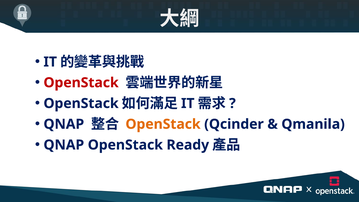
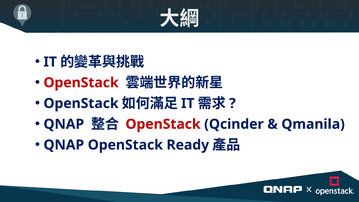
OpenStack at (163, 124) colour: orange -> red
